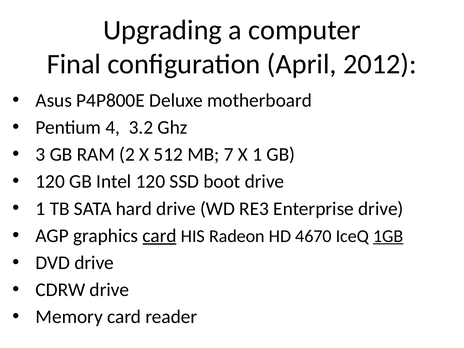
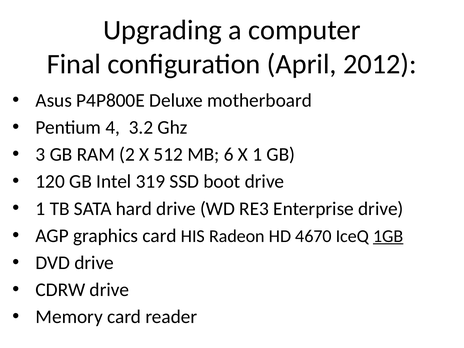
7: 7 -> 6
Intel 120: 120 -> 319
card at (160, 236) underline: present -> none
